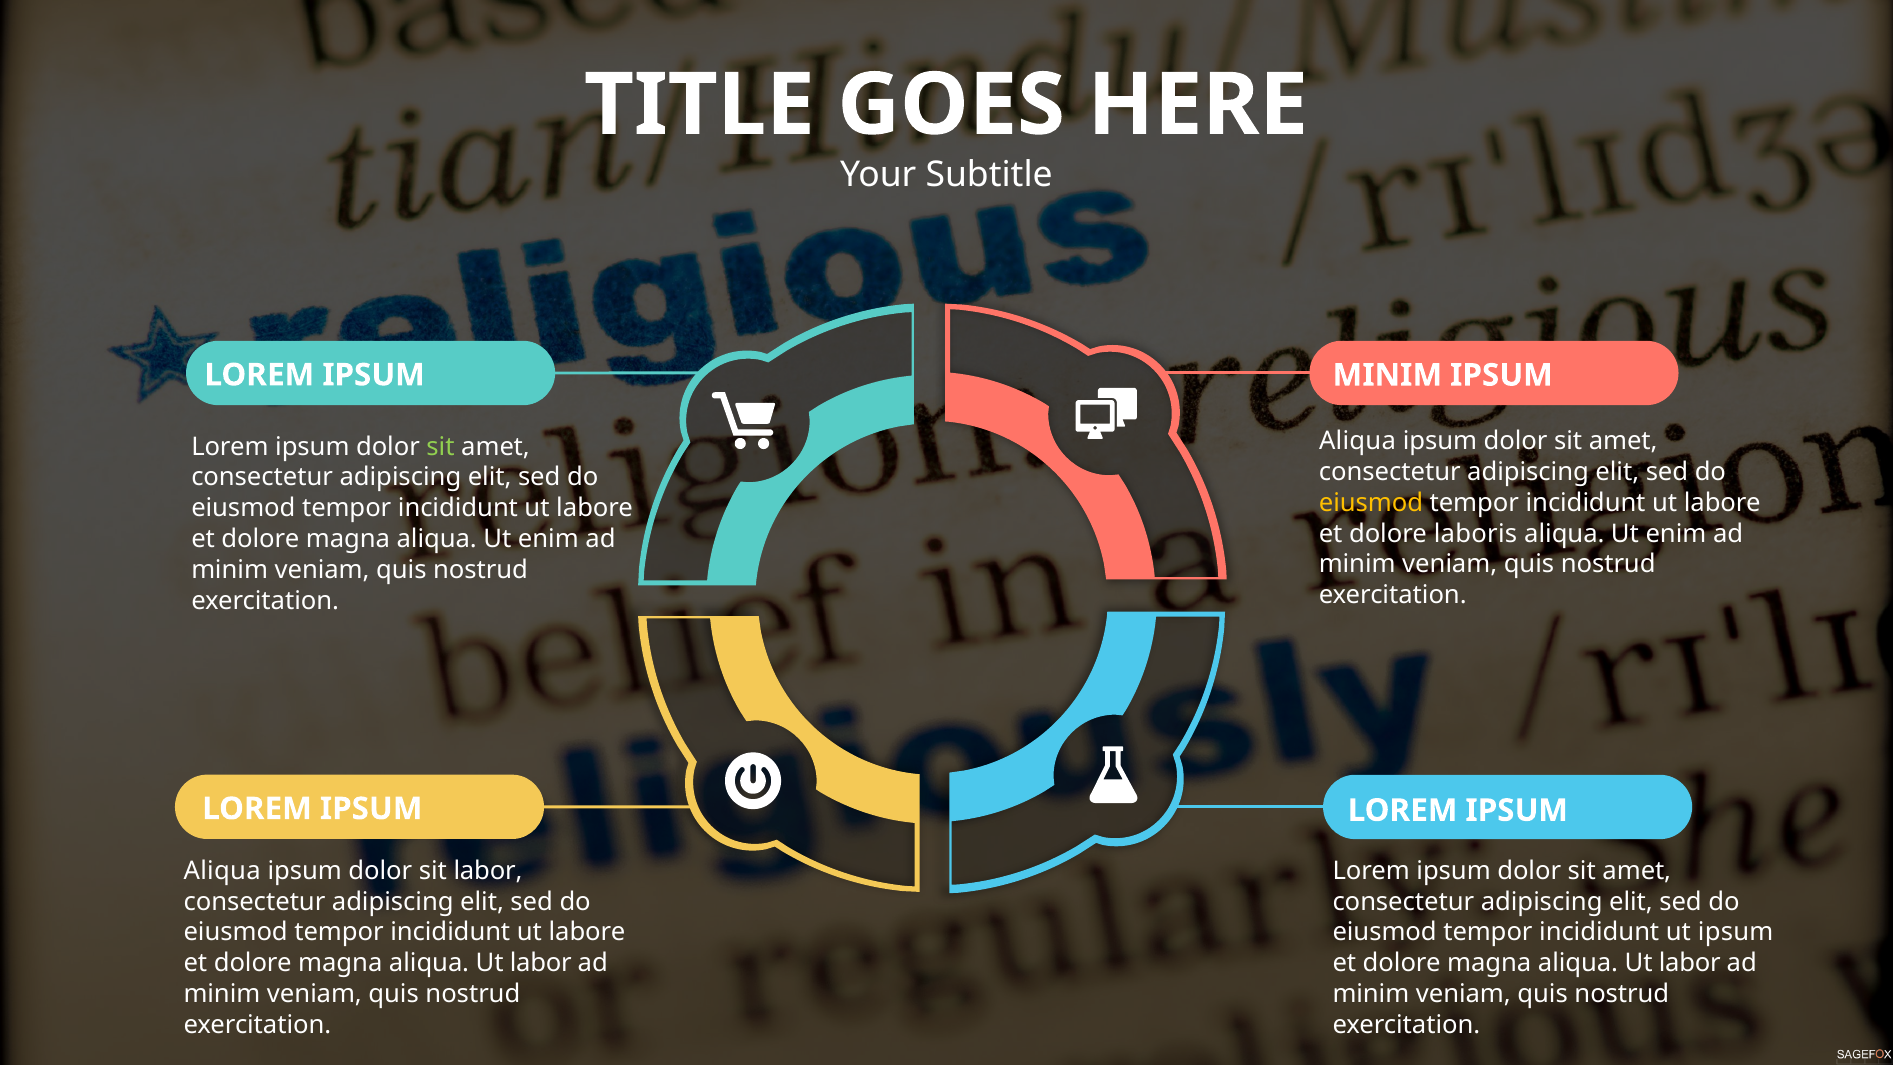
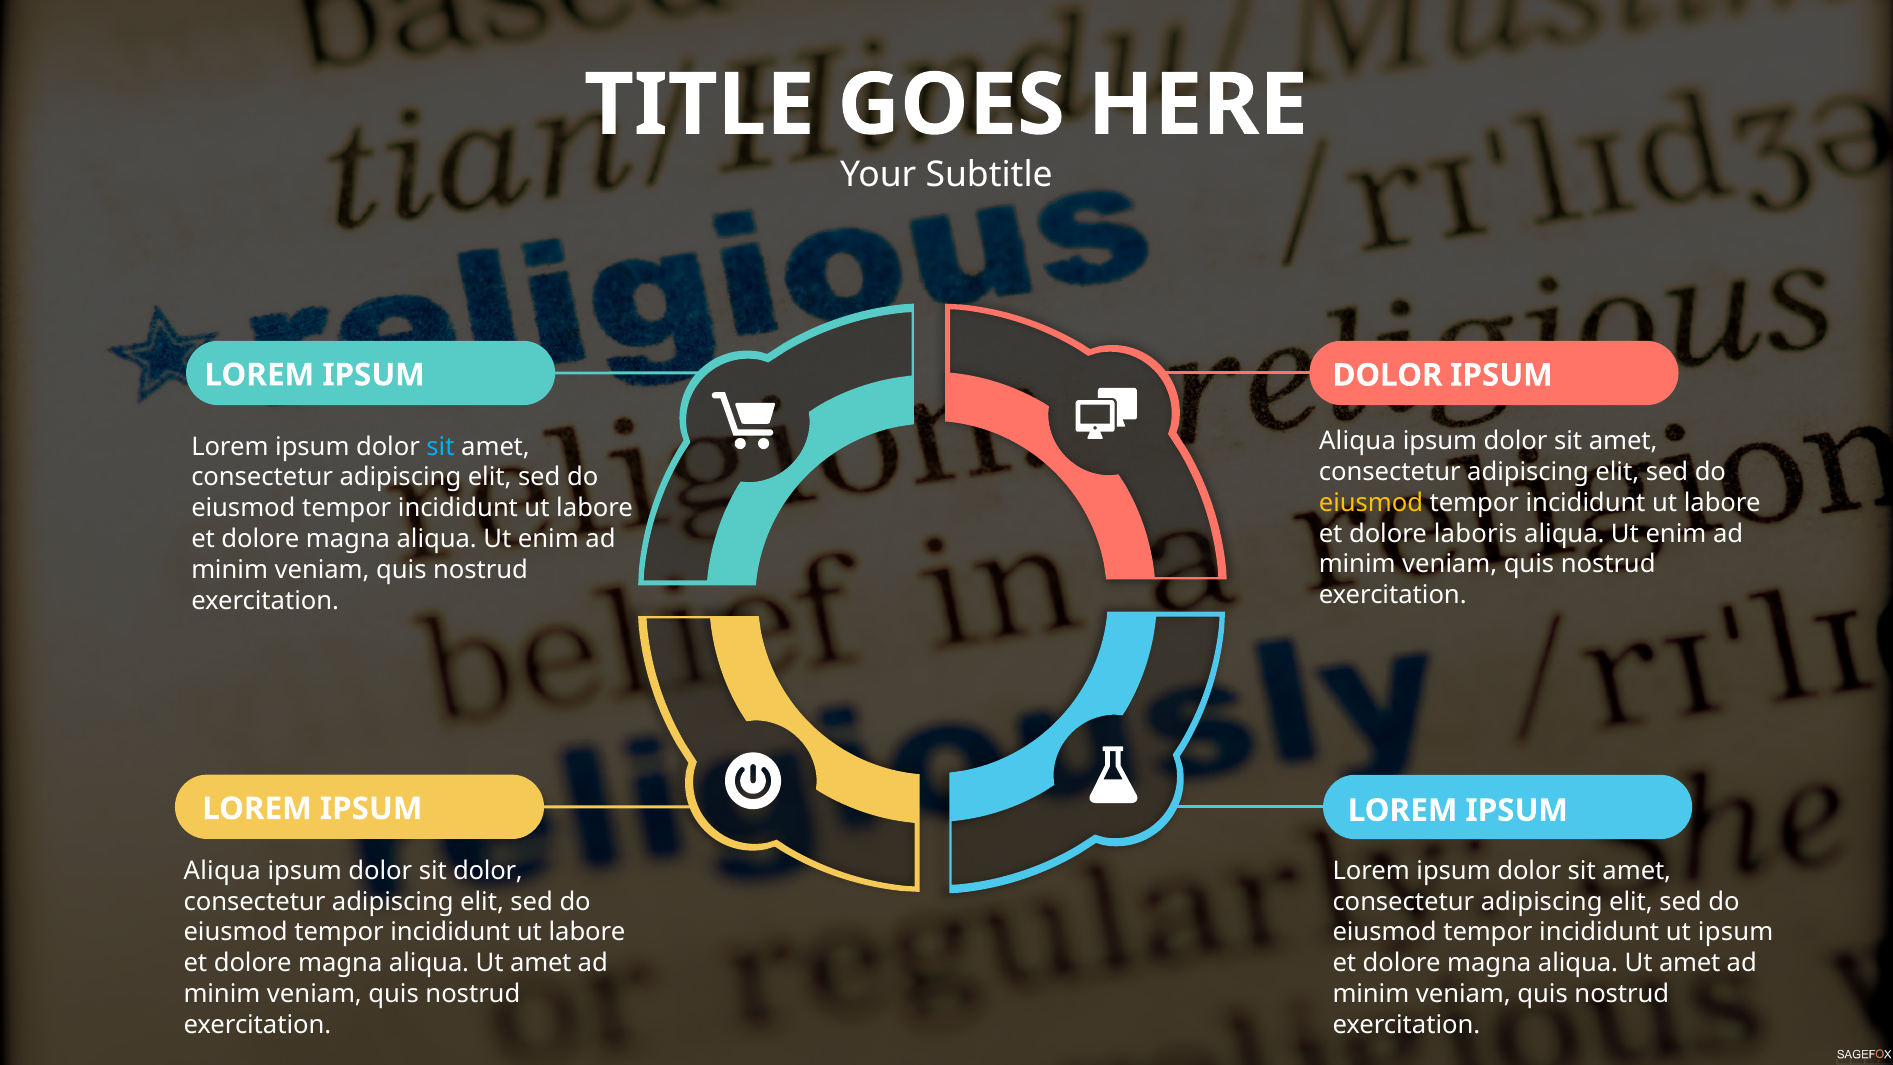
MINIM at (1387, 375): MINIM -> DOLOR
sit at (440, 447) colour: light green -> light blue
sit labor: labor -> dolor
labor at (541, 963): labor -> amet
labor at (1690, 963): labor -> amet
